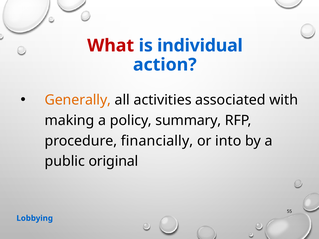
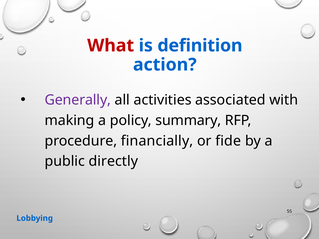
individual: individual -> definition
Generally colour: orange -> purple
into: into -> fide
original: original -> directly
